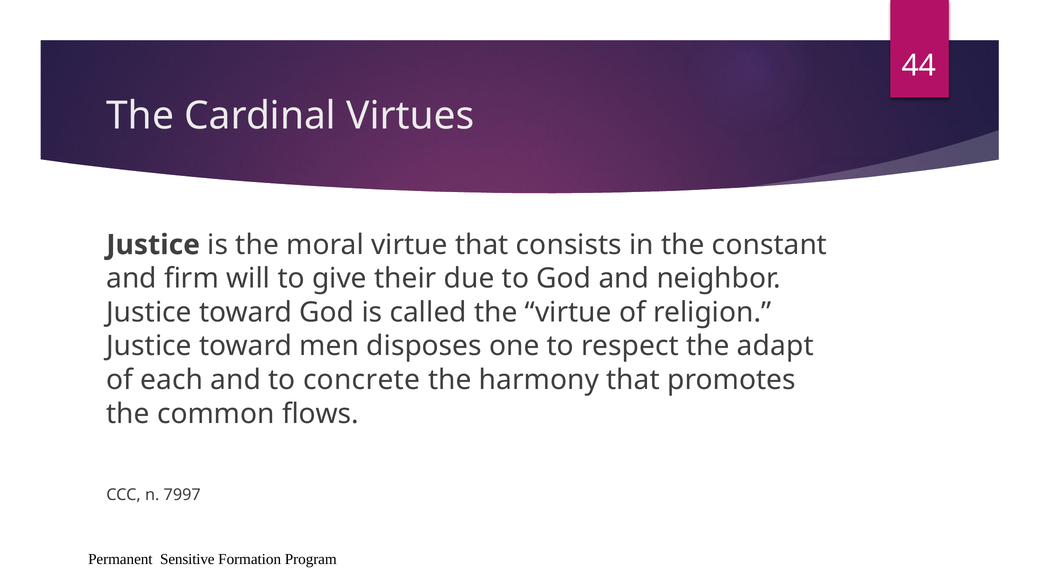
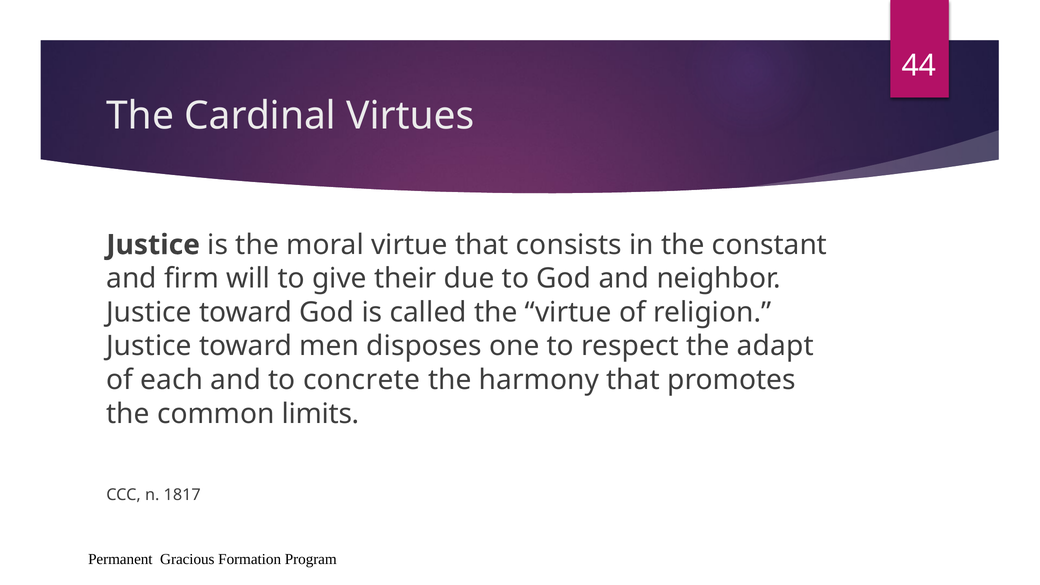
flows: flows -> limits
7997: 7997 -> 1817
Sensitive: Sensitive -> Gracious
